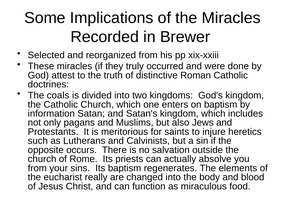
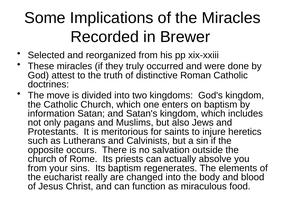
coals: coals -> move
